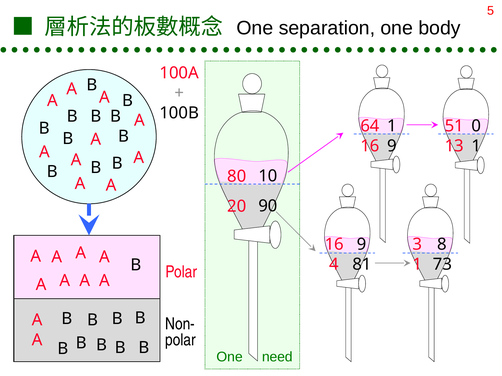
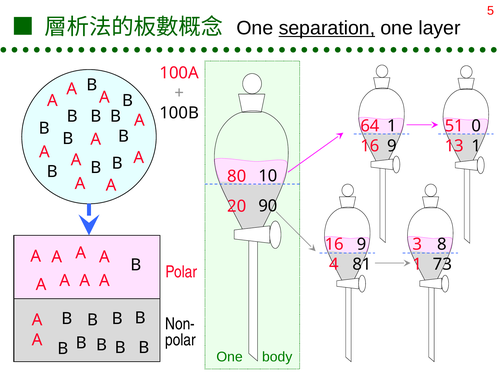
separation underline: none -> present
body: body -> layer
need: need -> body
